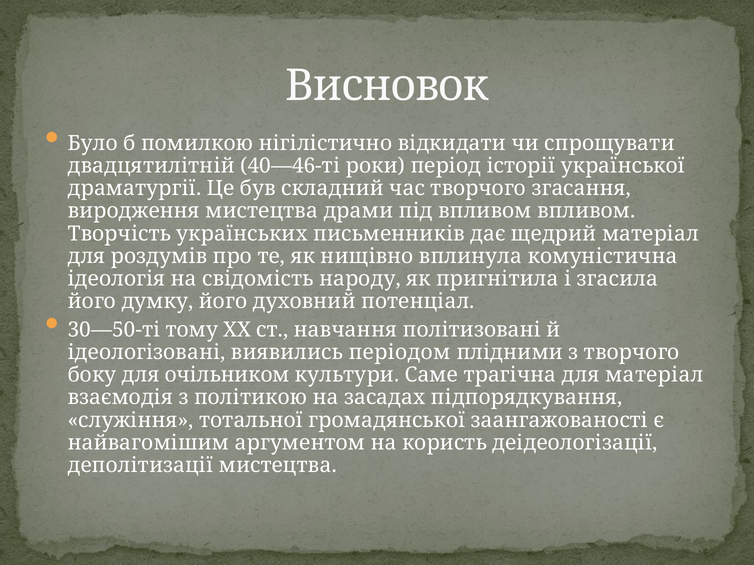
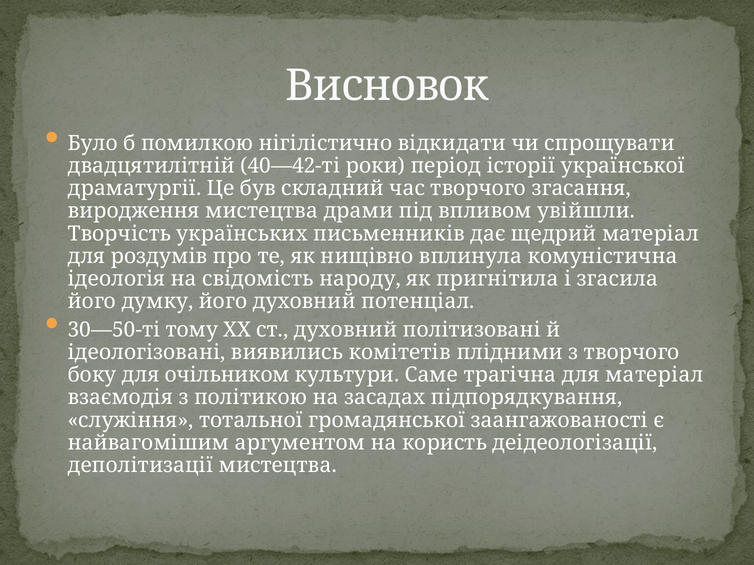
40—46-ті: 40—46-ті -> 40—42-ті
впливом впливом: впливом -> увійшли
ст навчання: навчання -> духовний
періодом: періодом -> комітетів
